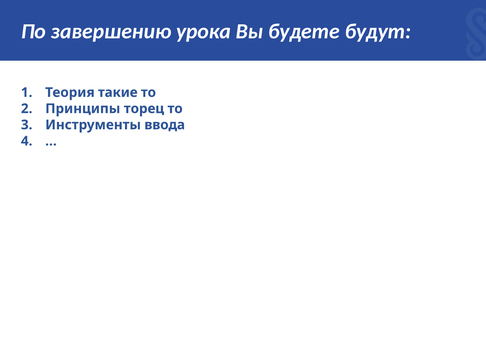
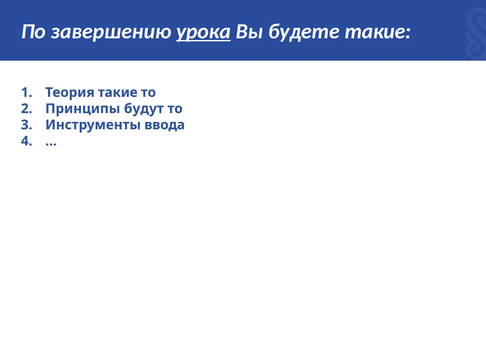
урока underline: none -> present
будете будут: будут -> такие
торец: торец -> будут
